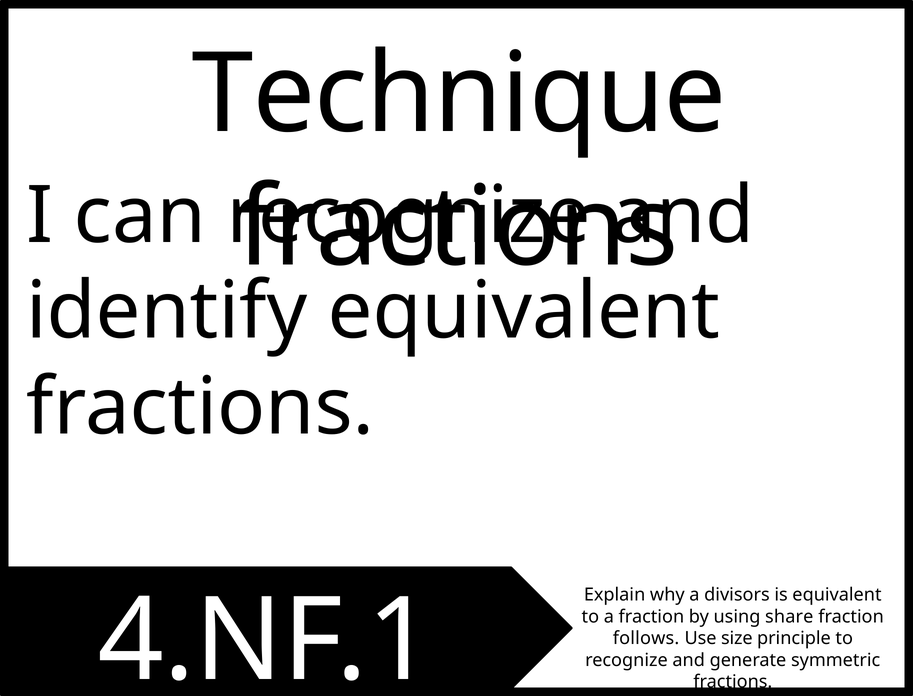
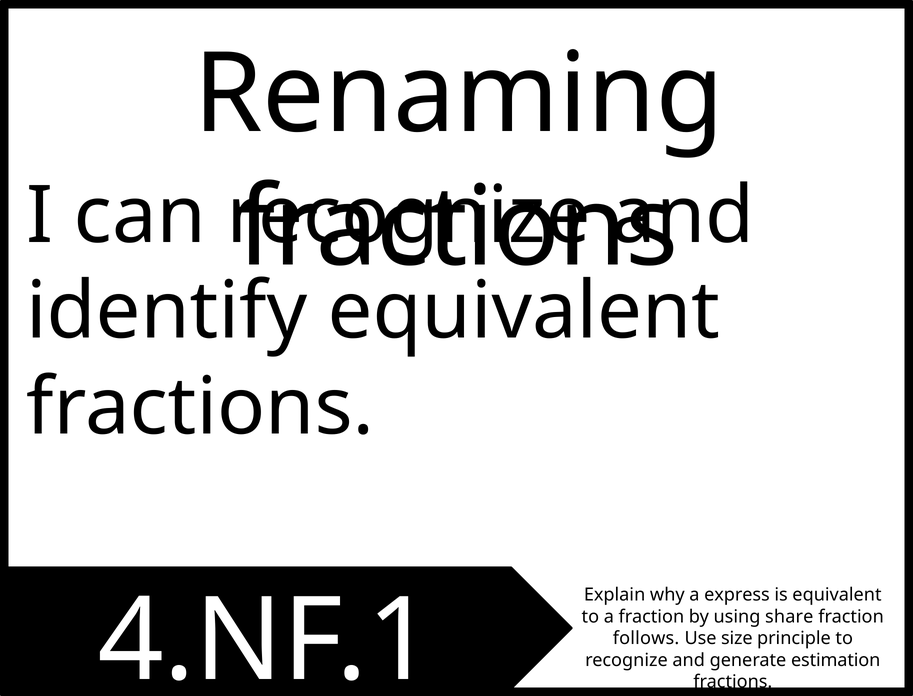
Technique: Technique -> Renaming
divisors: divisors -> express
symmetric: symmetric -> estimation
